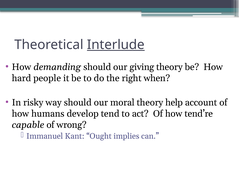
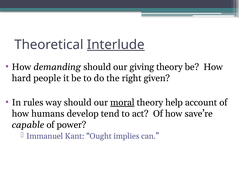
when: when -> given
risky: risky -> rules
moral underline: none -> present
tend’re: tend’re -> save’re
wrong: wrong -> power
